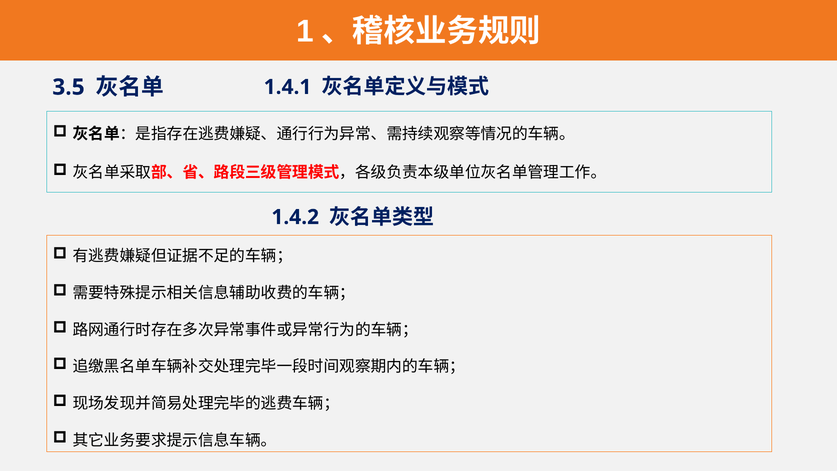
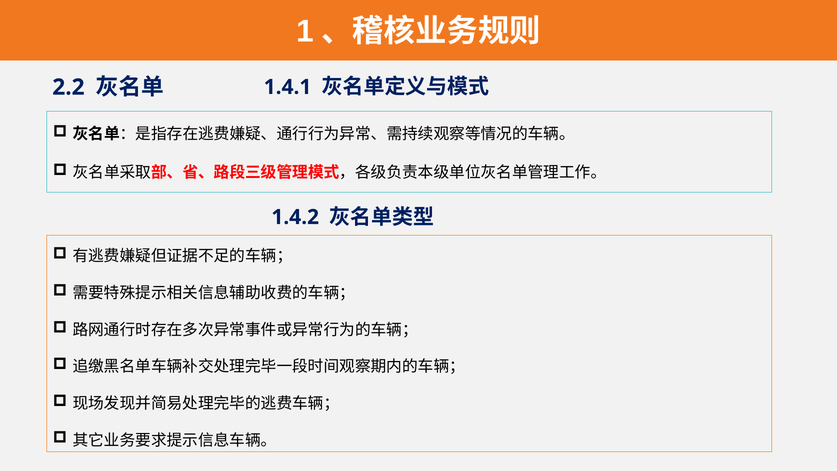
3.5: 3.5 -> 2.2
